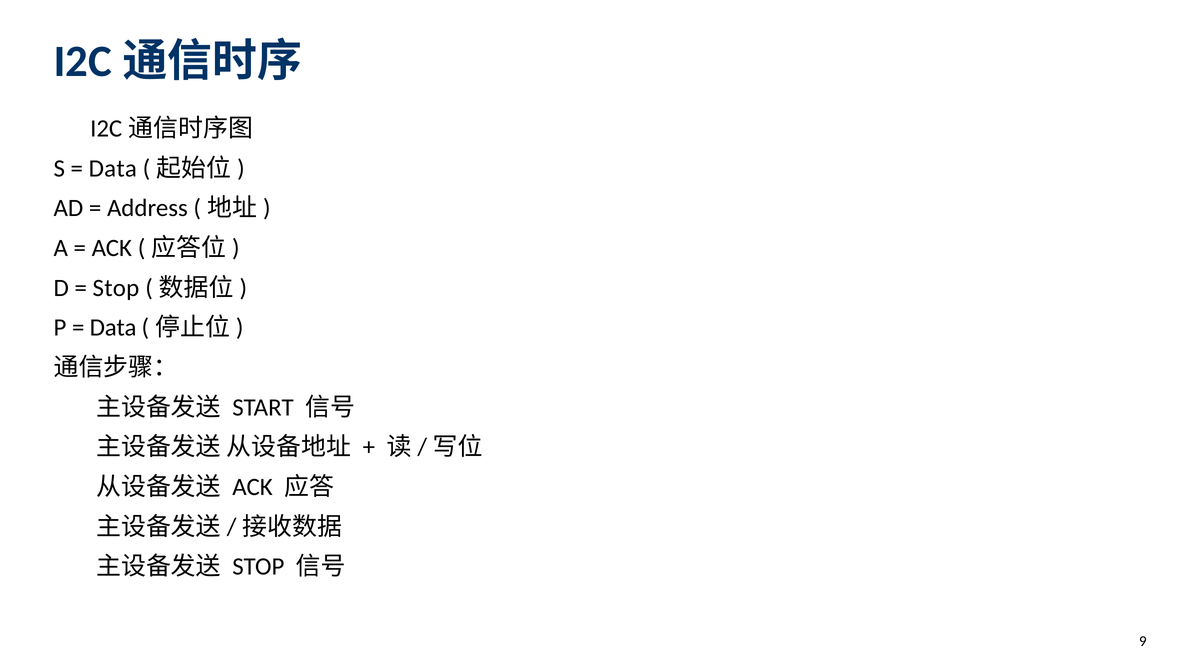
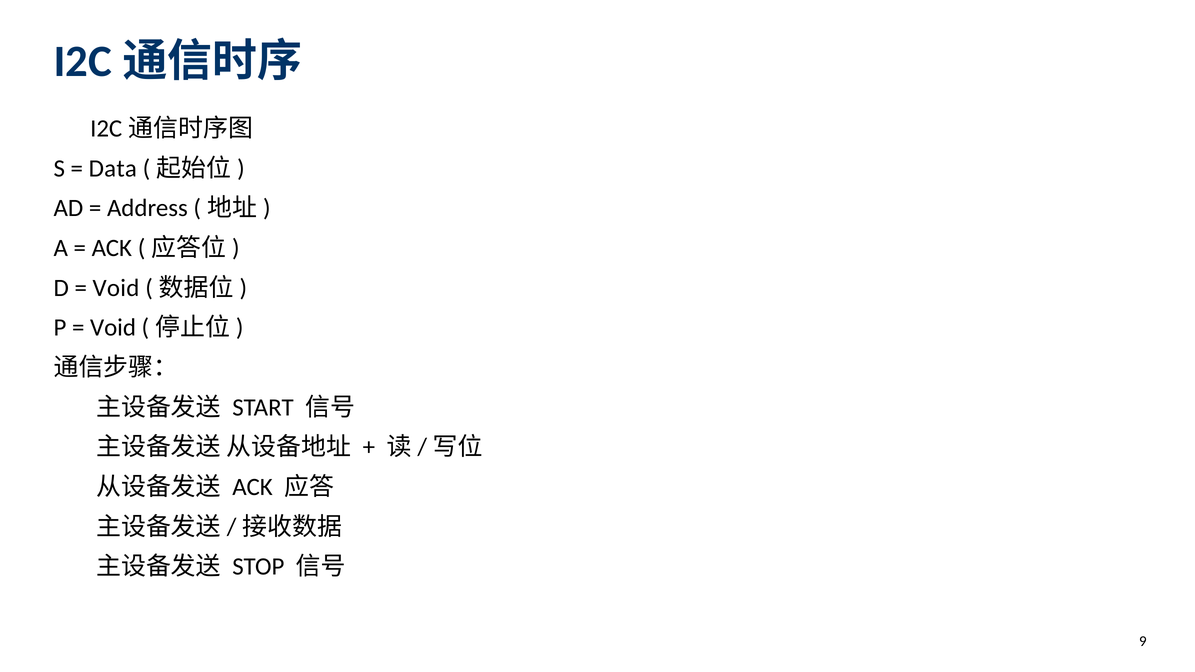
Stop at (116, 288): Stop -> Void
Data at (113, 328): Data -> Void
